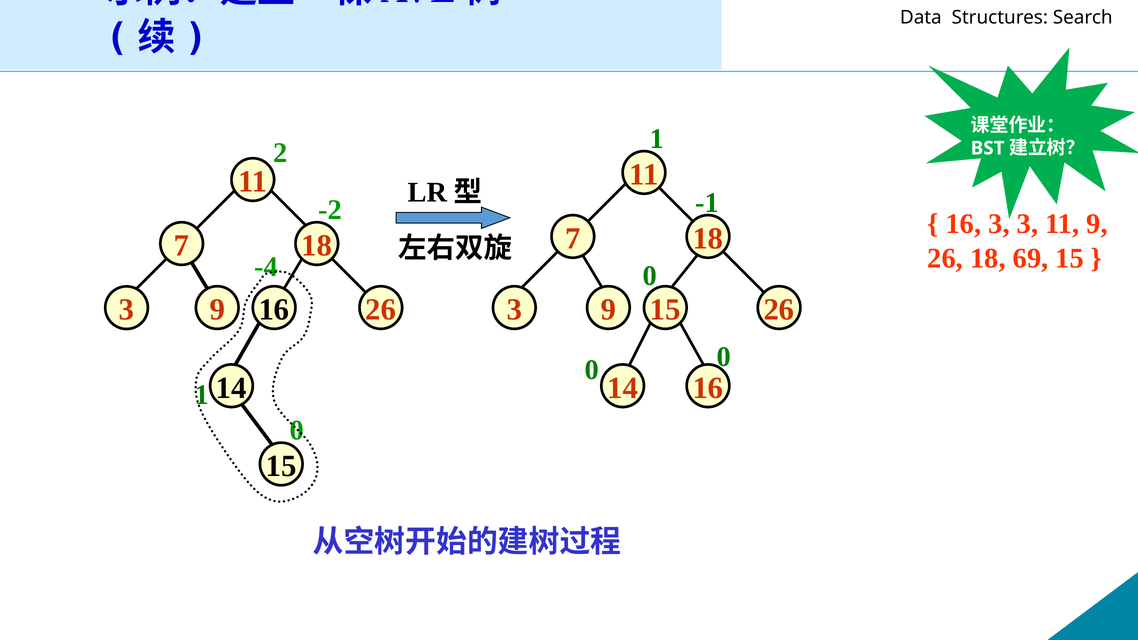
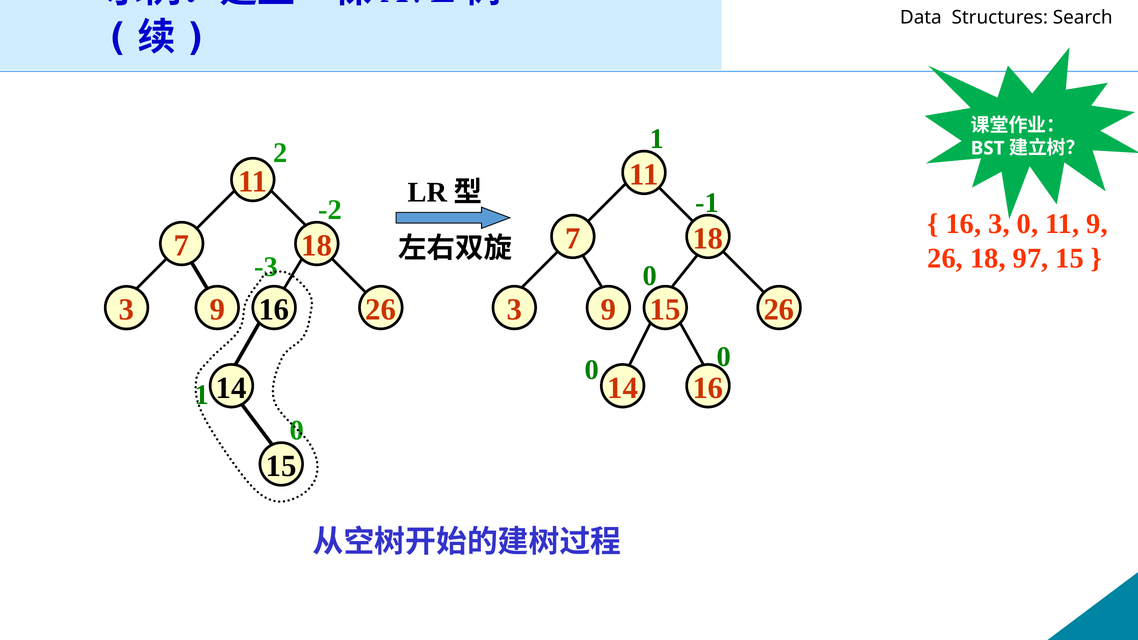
16 3 3: 3 -> 0
69: 69 -> 97
-4: -4 -> -3
